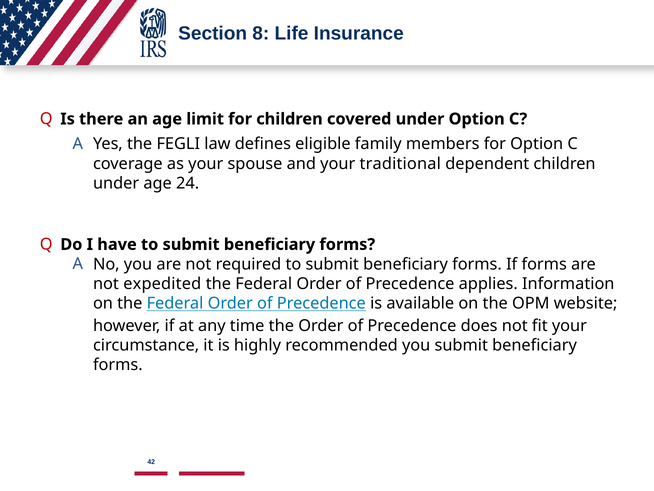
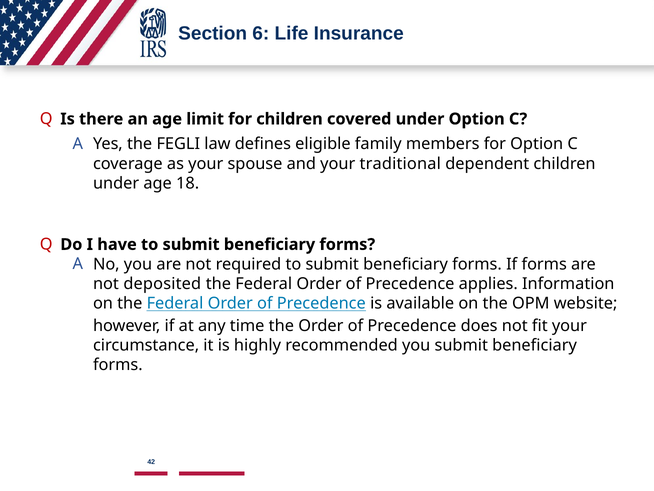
8: 8 -> 6
24: 24 -> 18
expedited: expedited -> deposited
